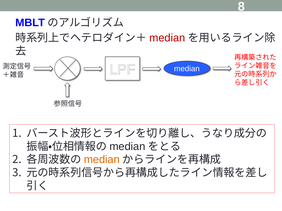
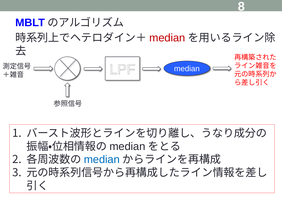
median at (102, 160) colour: orange -> blue
